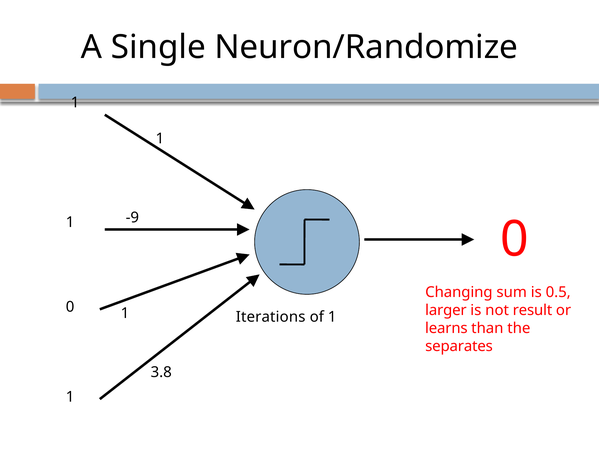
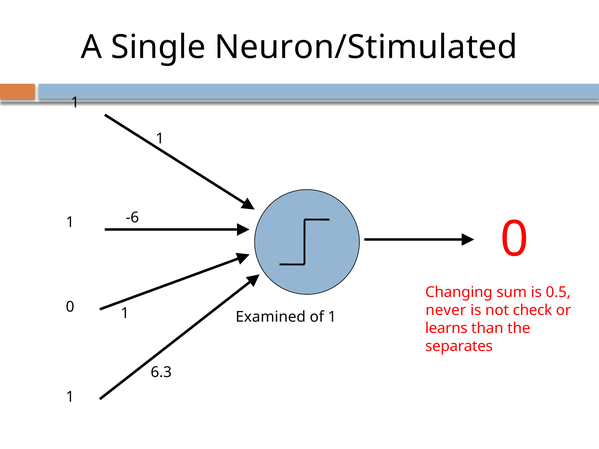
Neuron/Randomize: Neuron/Randomize -> Neuron/Stimulated
-9: -9 -> -6
larger: larger -> never
result: result -> check
Iterations: Iterations -> Examined
3.8: 3.8 -> 6.3
